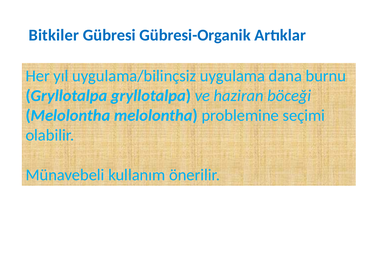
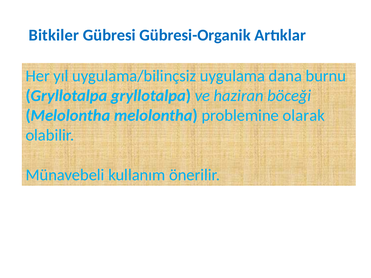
seçimi: seçimi -> olarak
